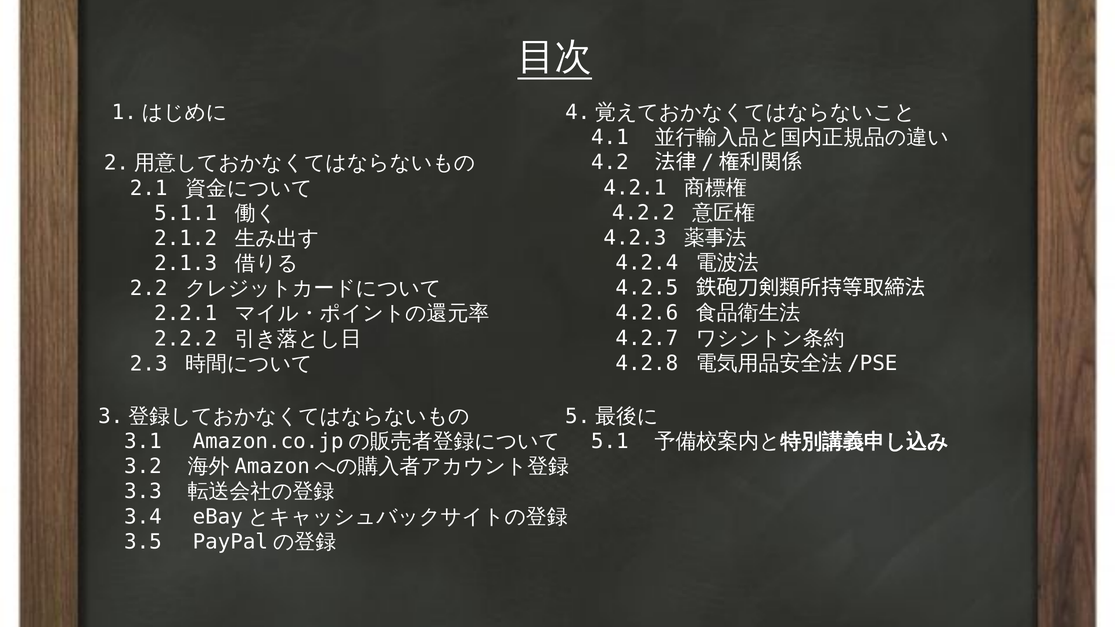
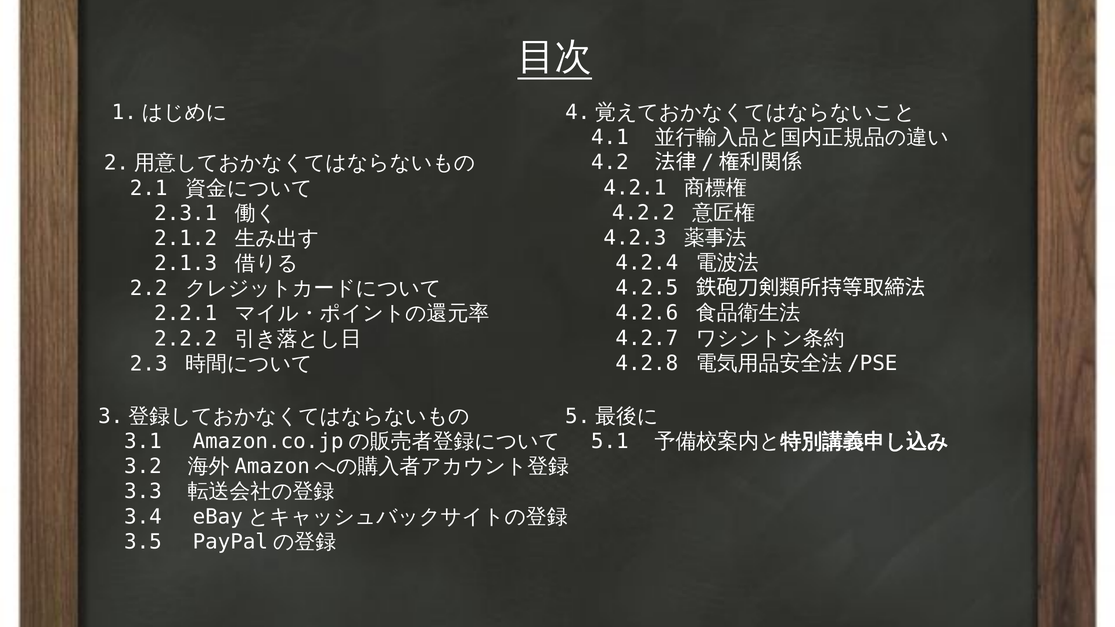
5.1.1: 5.1.1 -> 2.3.1
